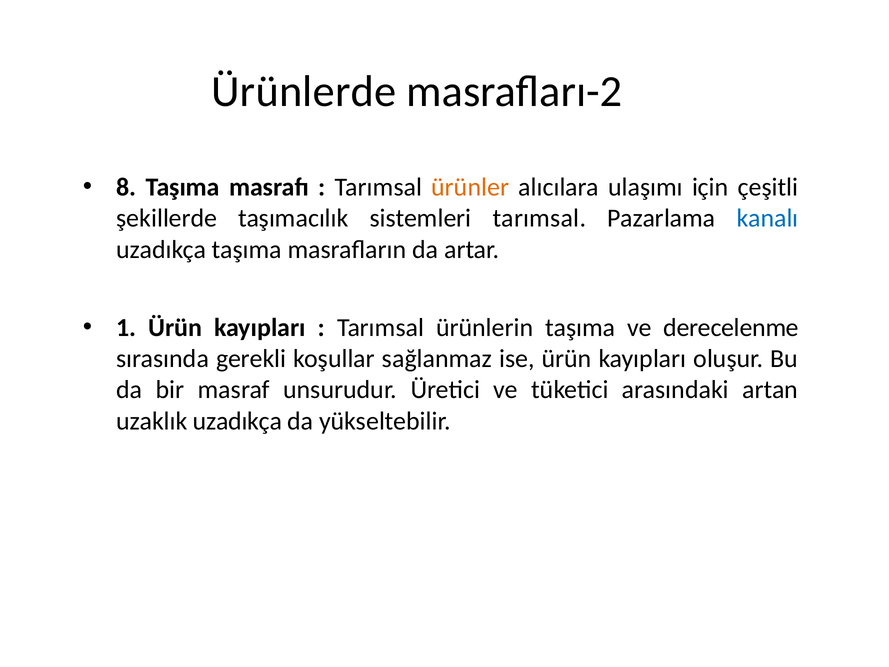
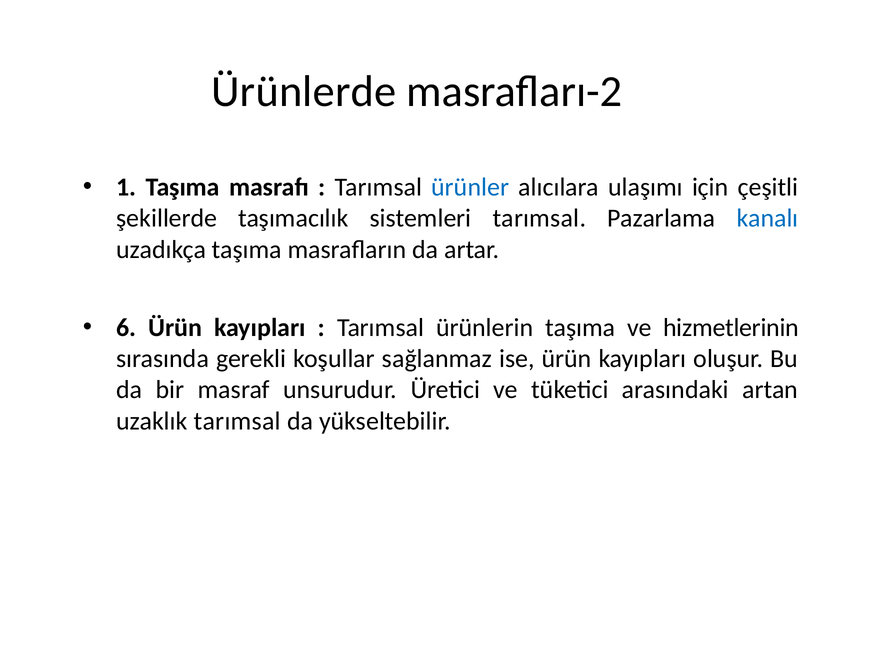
8: 8 -> 1
ürünler colour: orange -> blue
1: 1 -> 6
derecelenme: derecelenme -> hizmetlerinin
uzaklık uzadıkça: uzadıkça -> tarımsal
